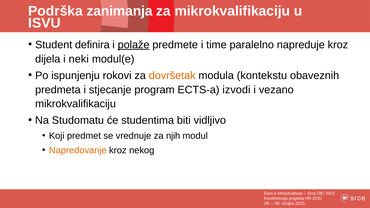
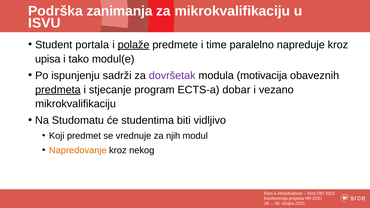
definira: definira -> portala
dijela: dijela -> upisa
neki: neki -> tako
rokovi: rokovi -> sadrži
dovršetak colour: orange -> purple
kontekstu: kontekstu -> motivacija
predmeta underline: none -> present
izvodi: izvodi -> dobar
